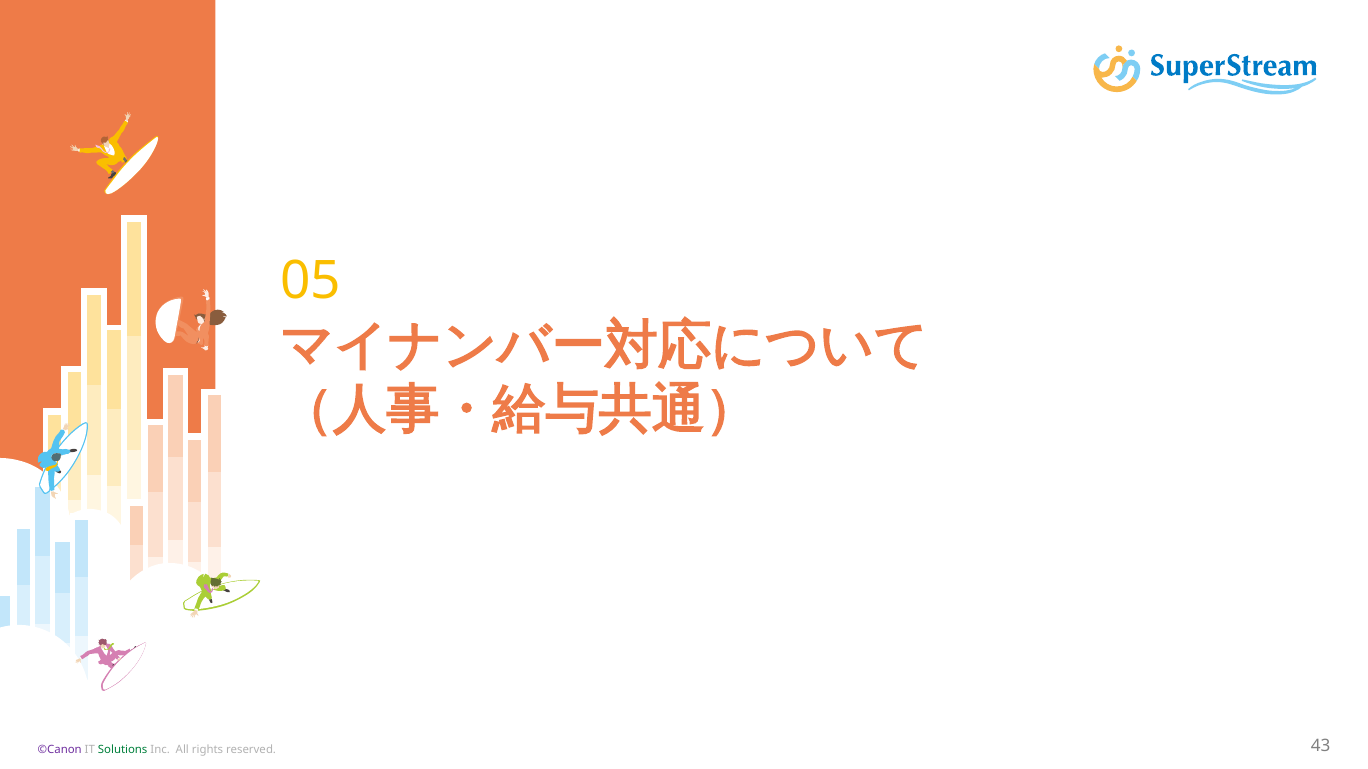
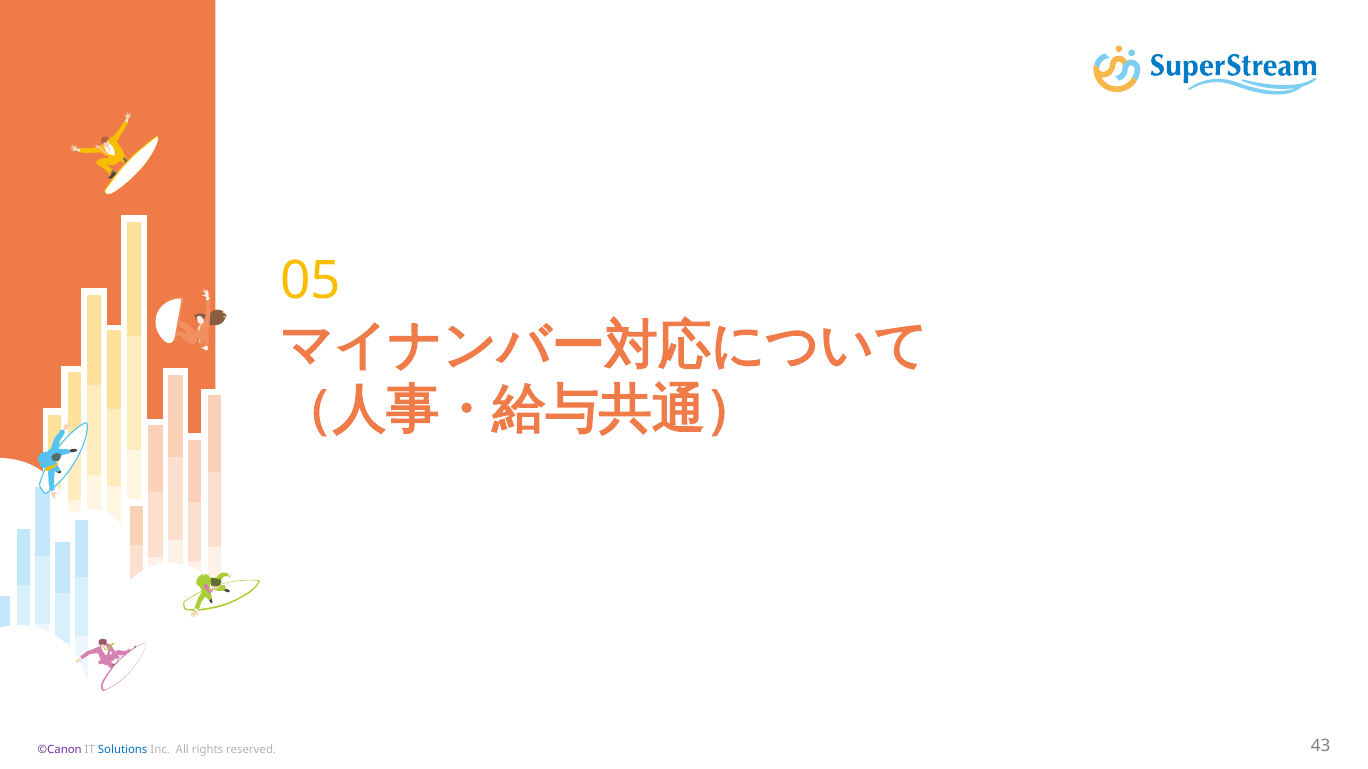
Solutions colour: green -> blue
